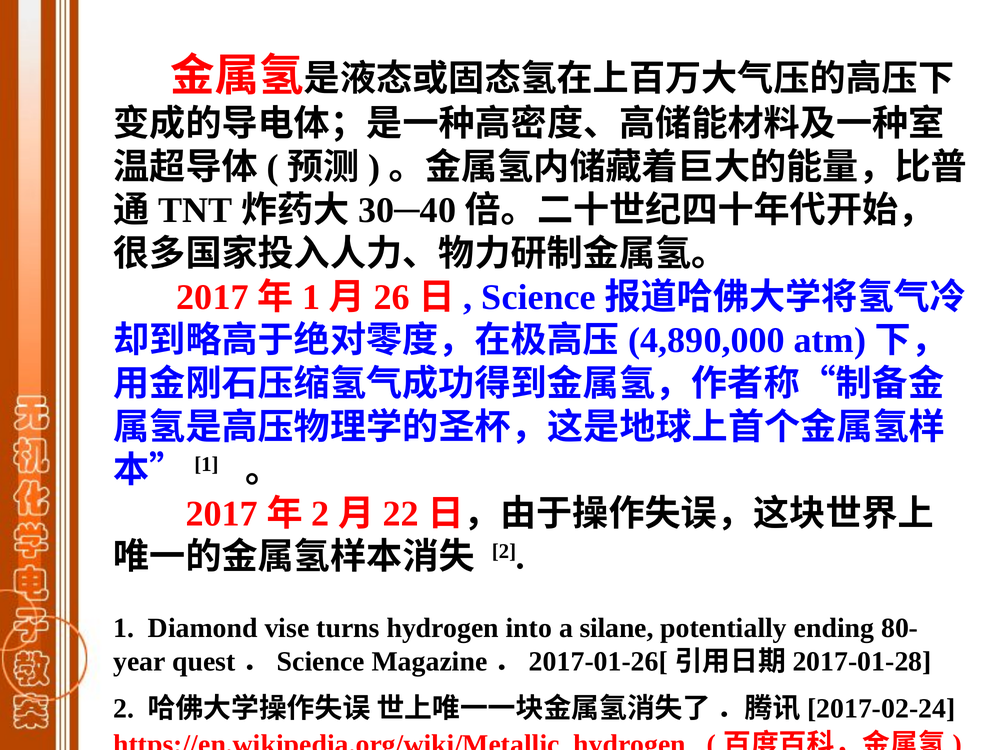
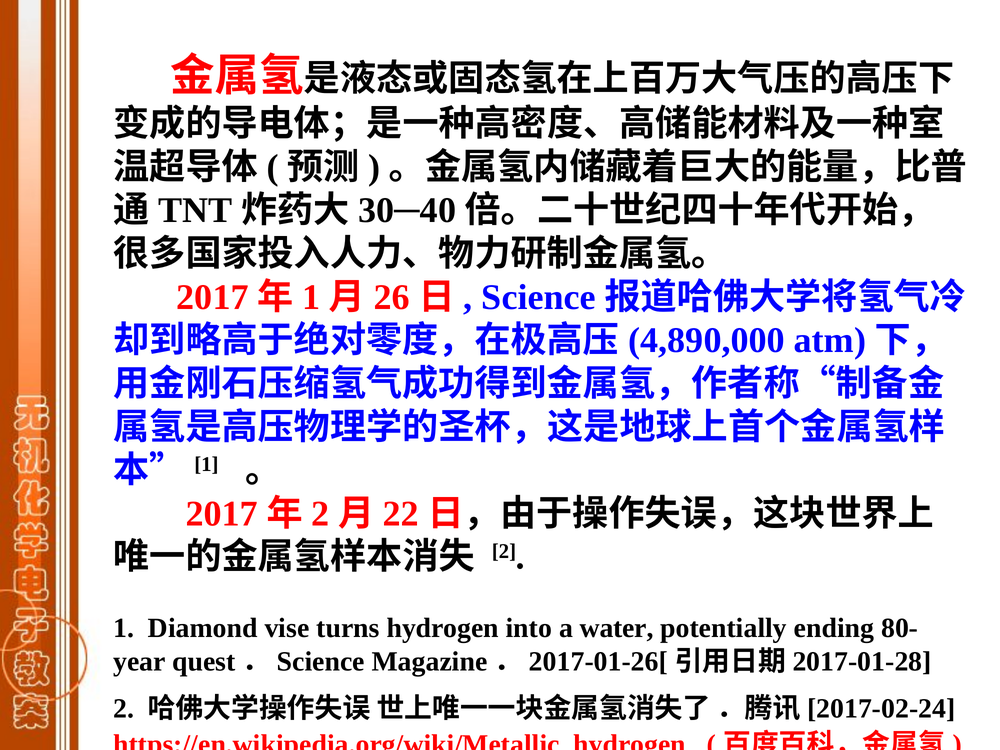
silane: silane -> water
